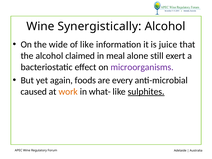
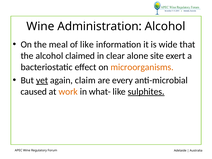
Synergistically: Synergistically -> Administration
wide: wide -> meal
juice: juice -> wide
meal: meal -> clear
still: still -> site
microorganisms colour: purple -> orange
yet underline: none -> present
foods: foods -> claim
